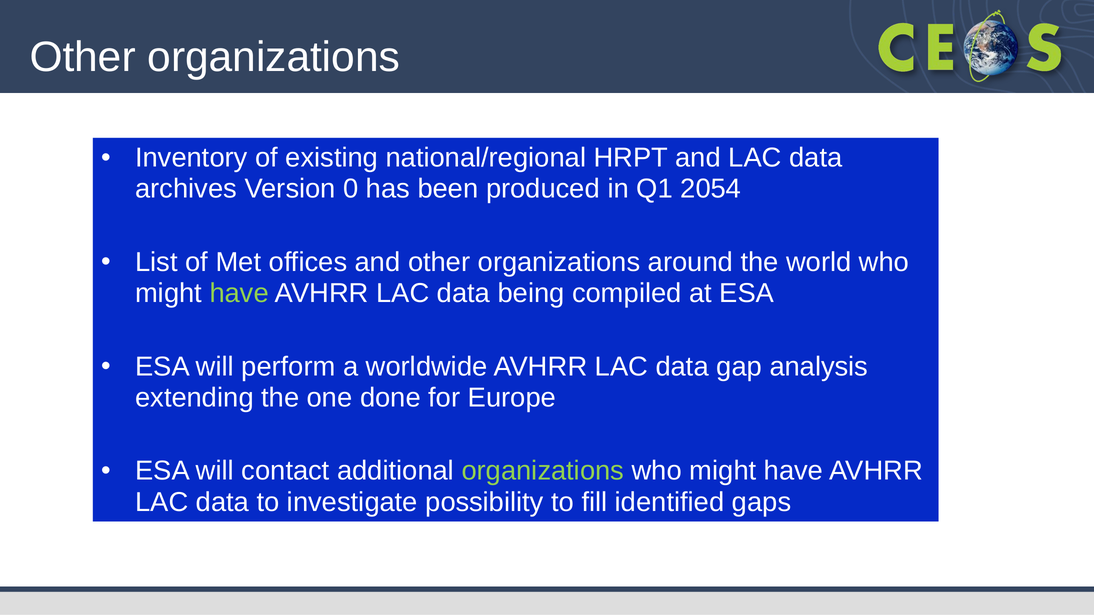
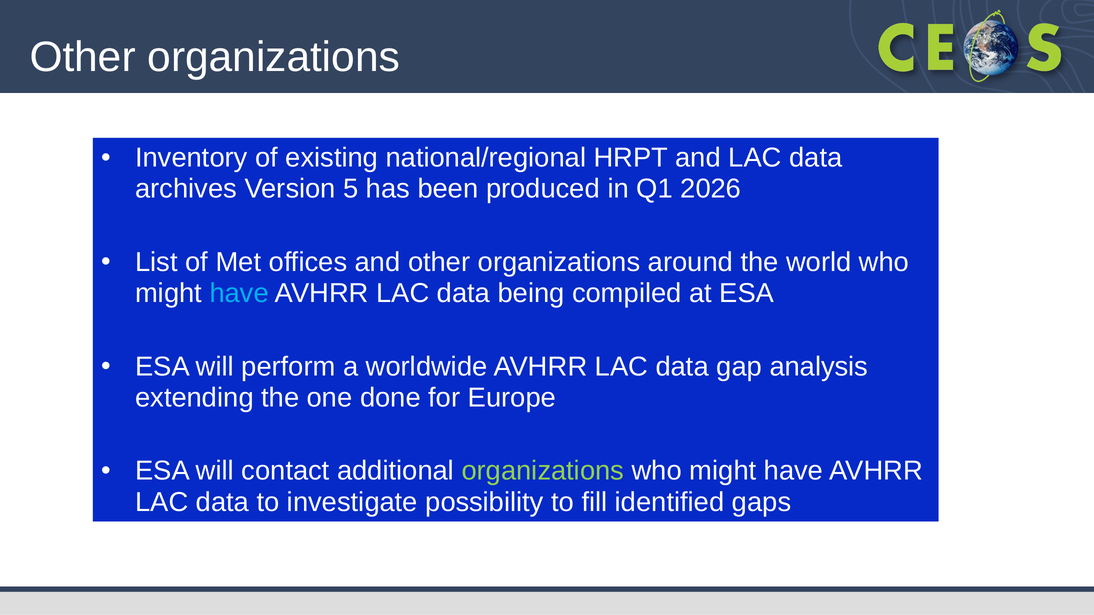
0: 0 -> 5
2054: 2054 -> 2026
have at (239, 294) colour: light green -> light blue
